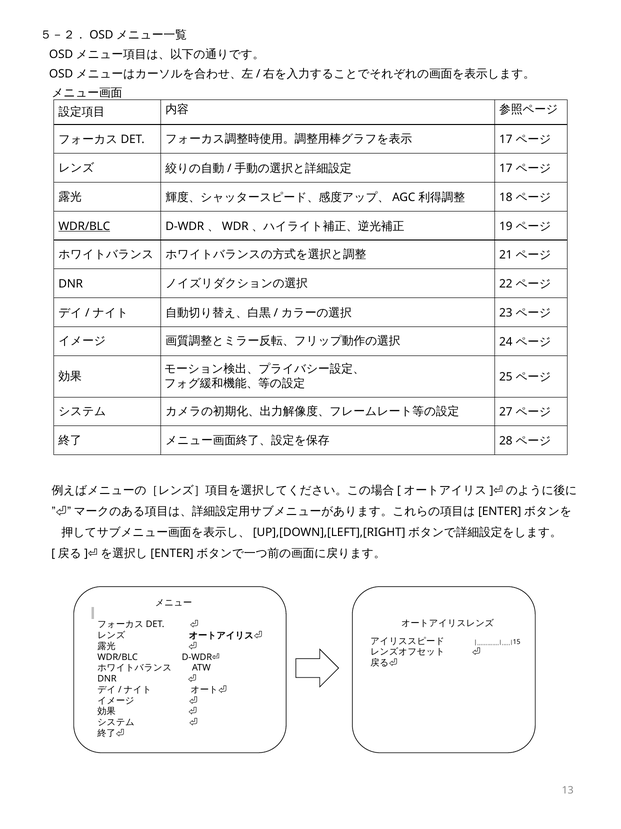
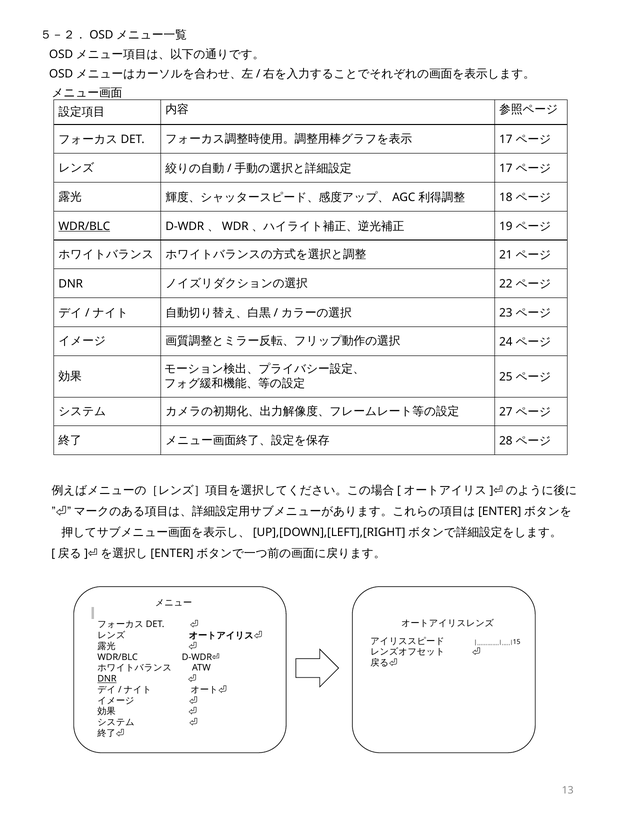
DNR at (107, 678) underline: none -> present
